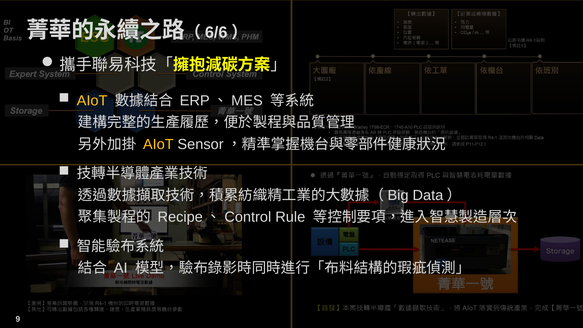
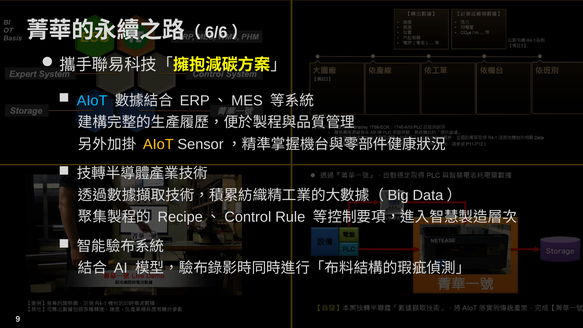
AIoT at (92, 101) colour: yellow -> light blue
